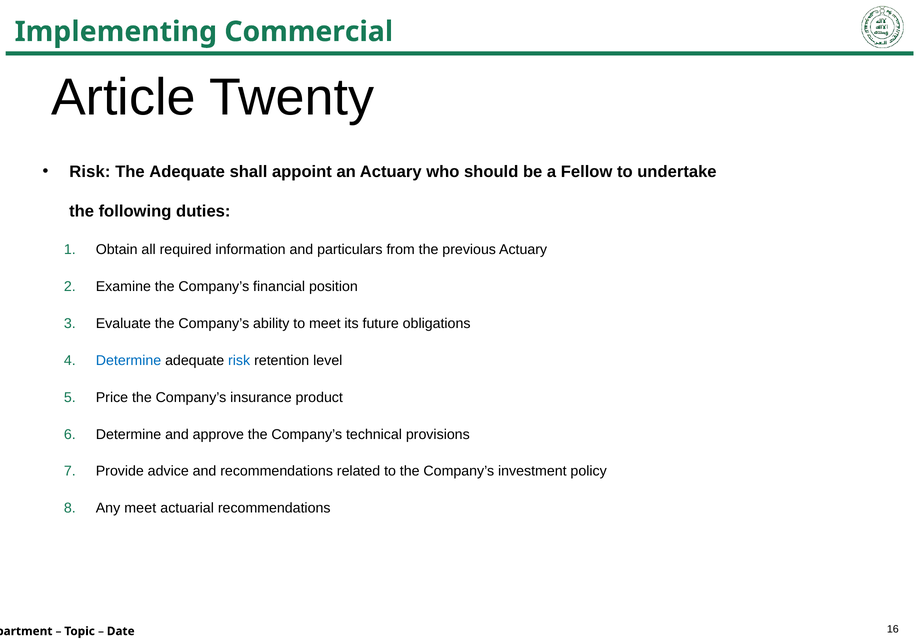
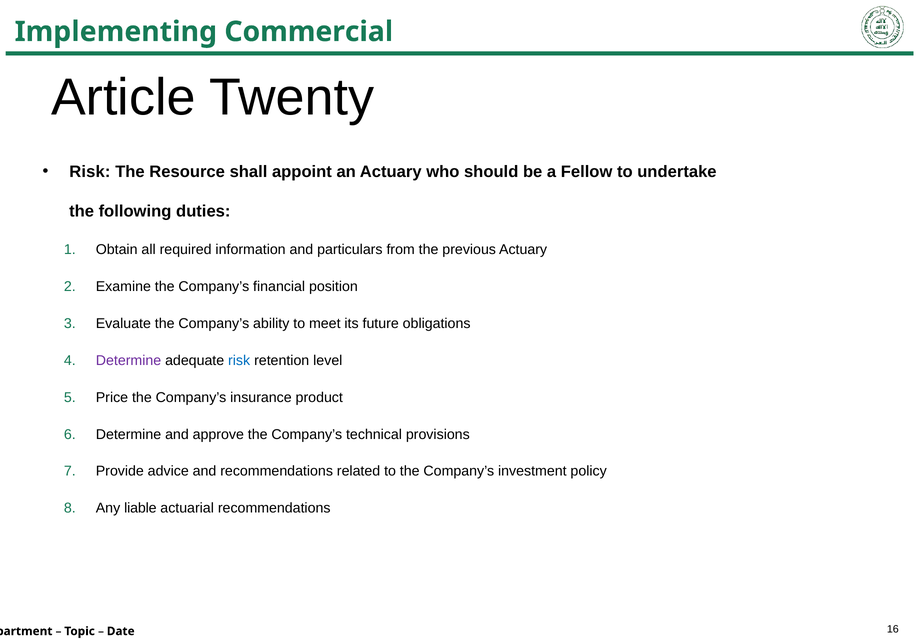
The Adequate: Adequate -> Resource
Determine at (129, 360) colour: blue -> purple
Any meet: meet -> liable
